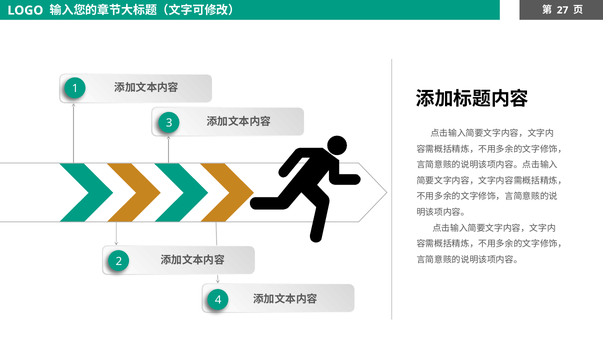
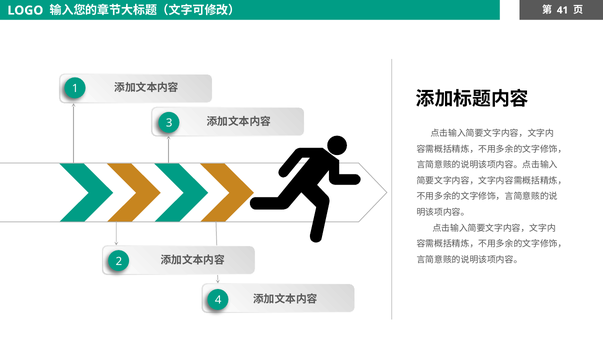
27: 27 -> 41
